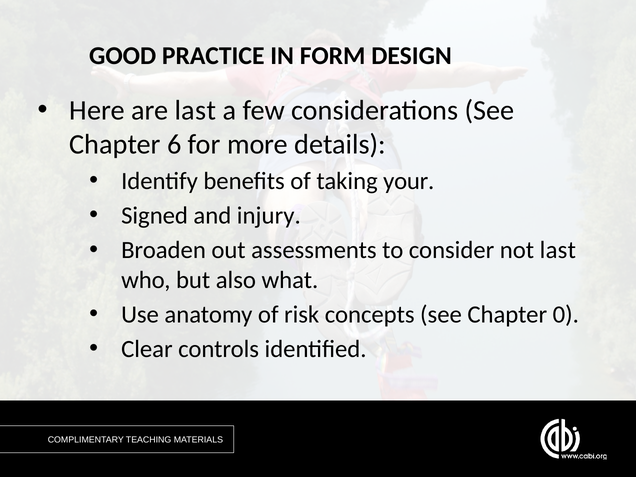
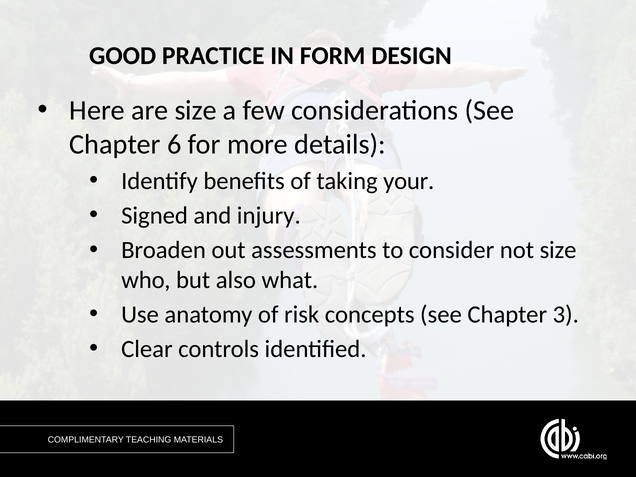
are last: last -> size
not last: last -> size
0: 0 -> 3
